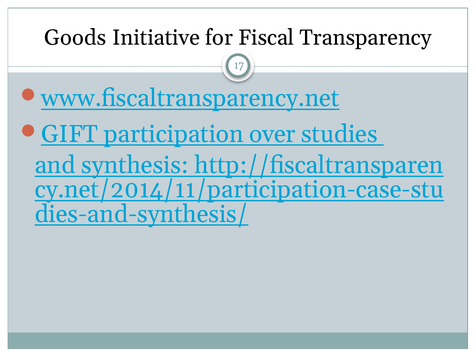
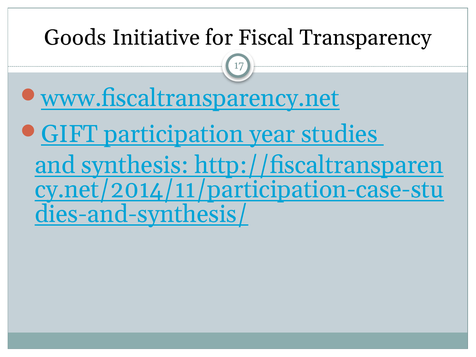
over: over -> year
